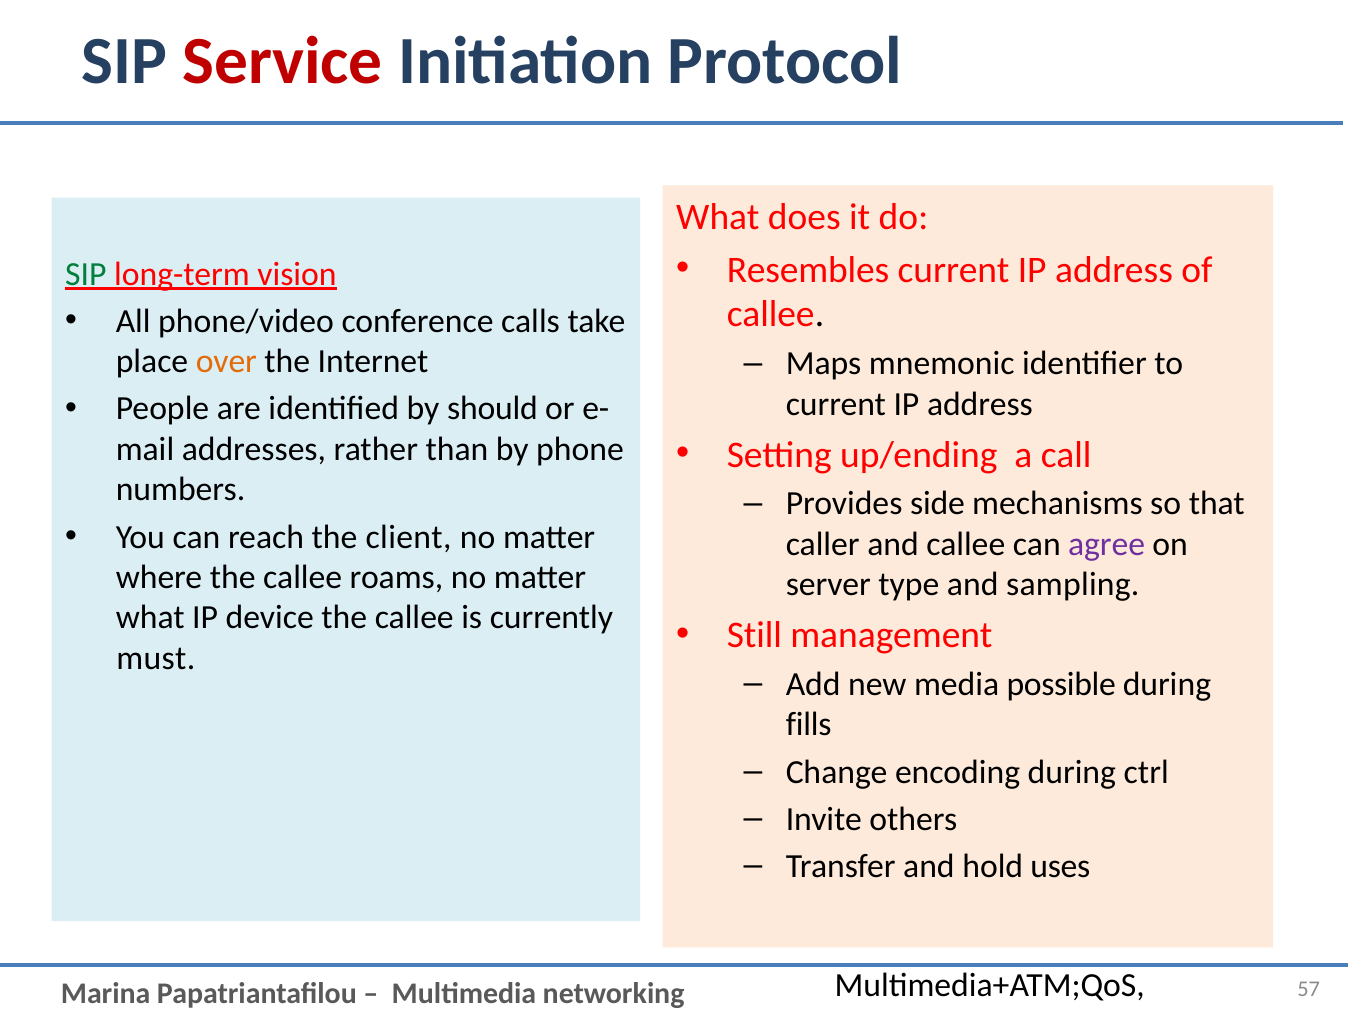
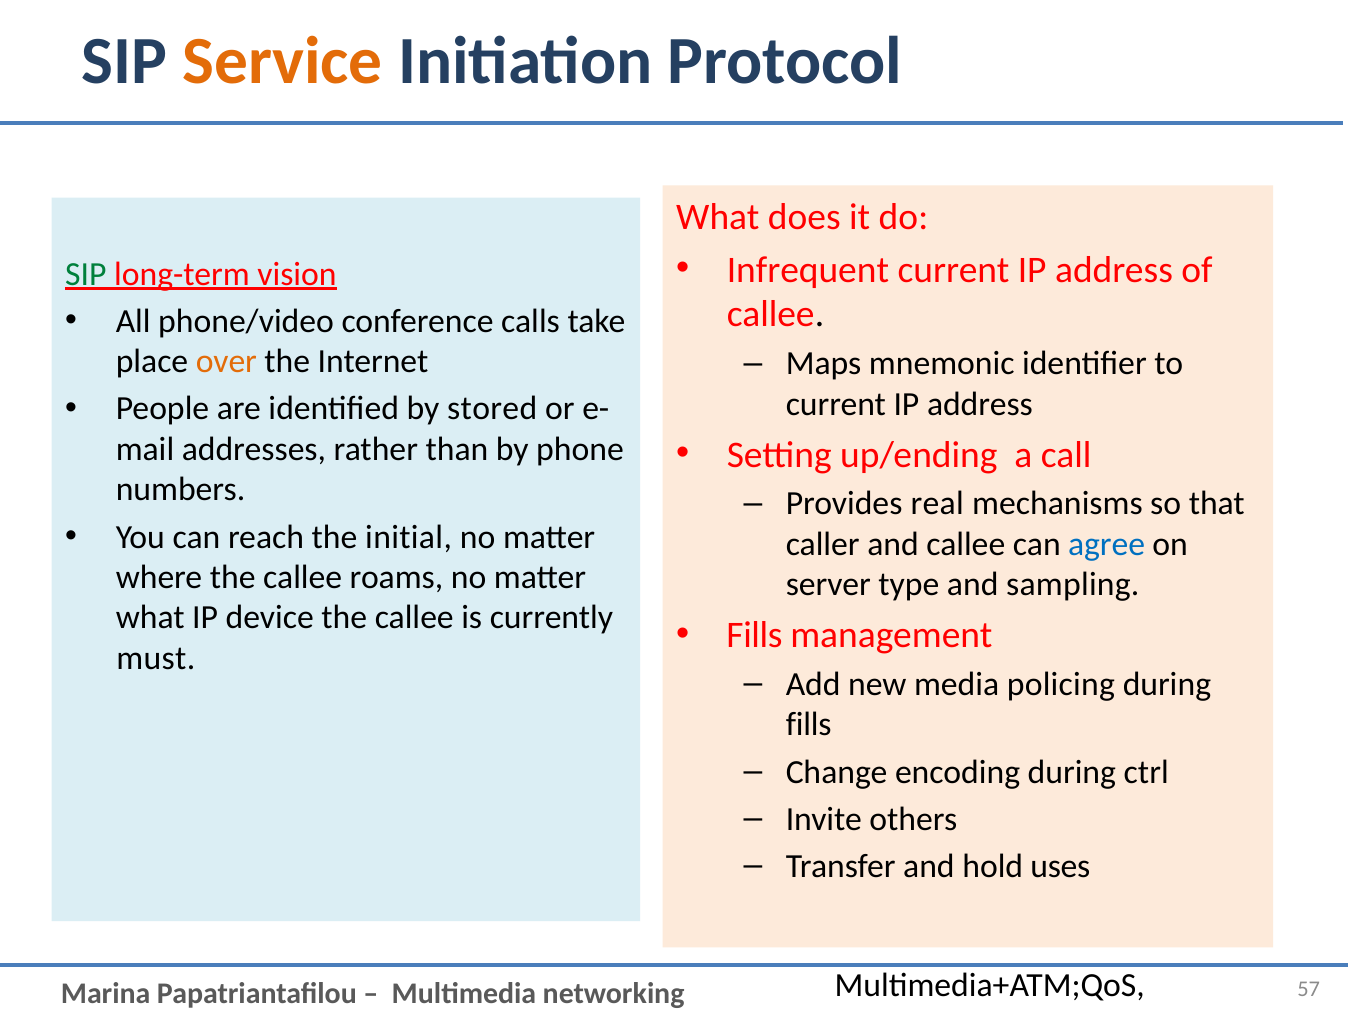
Service colour: red -> orange
Resembles: Resembles -> Infrequent
should: should -> stored
side: side -> real
client: client -> initial
agree colour: purple -> blue
Still at (754, 635): Still -> Fills
possible: possible -> policing
